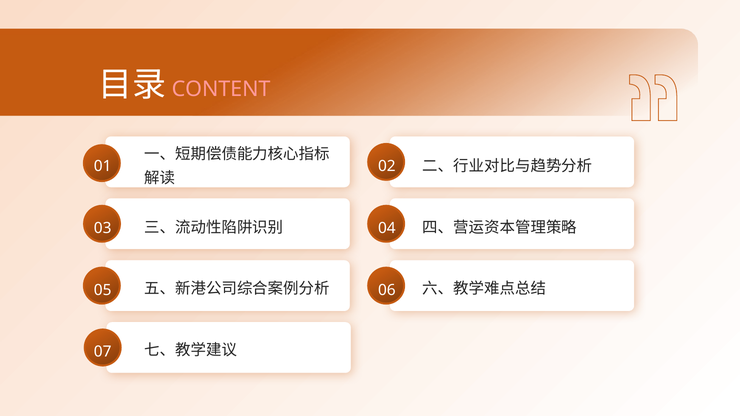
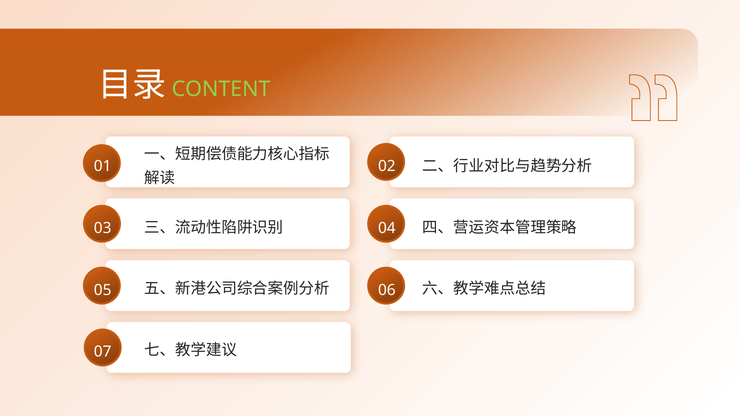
CONTENT colour: pink -> light green
